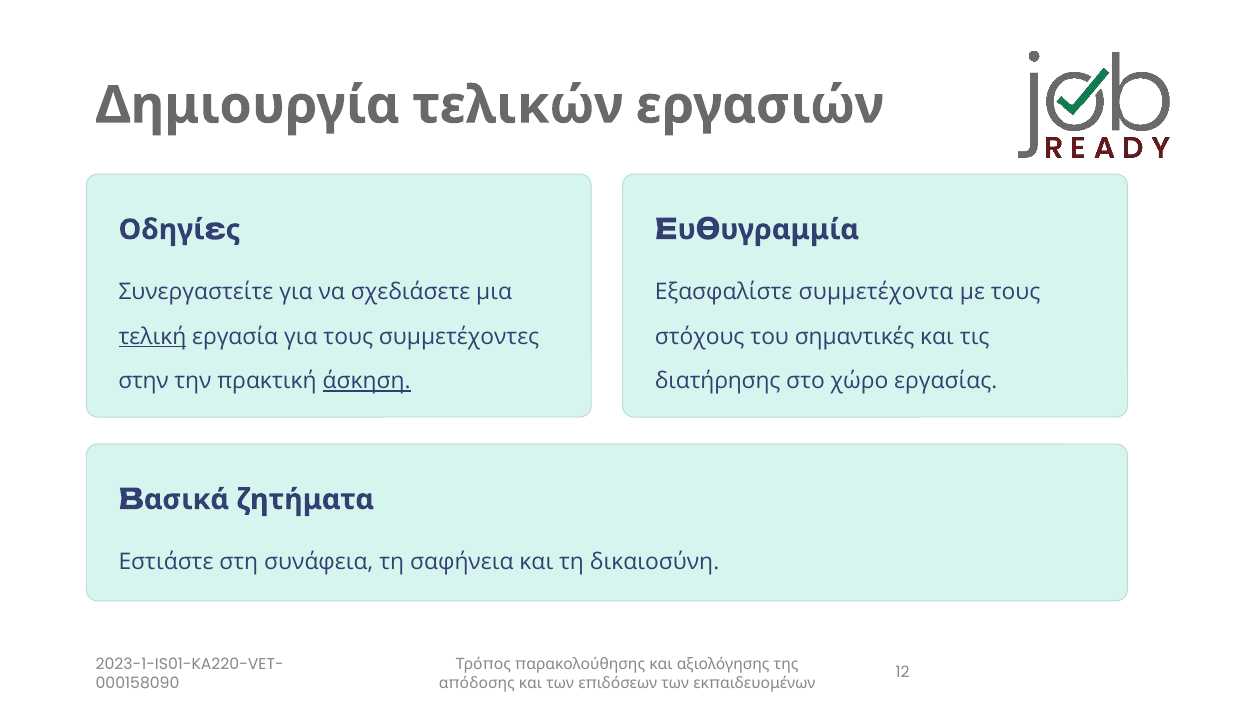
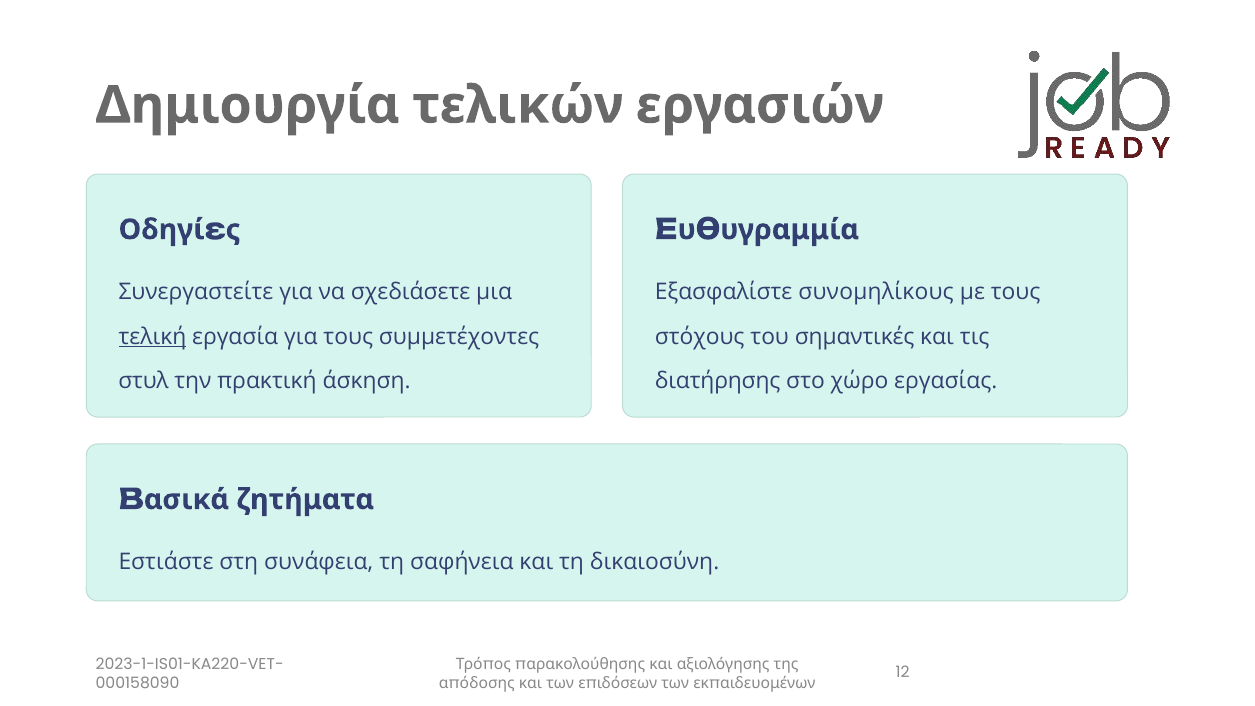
συμμετέχοντα: συμμετέχοντα -> συνομηλίκους
στην: στην -> στυλ
άσκηση underline: present -> none
